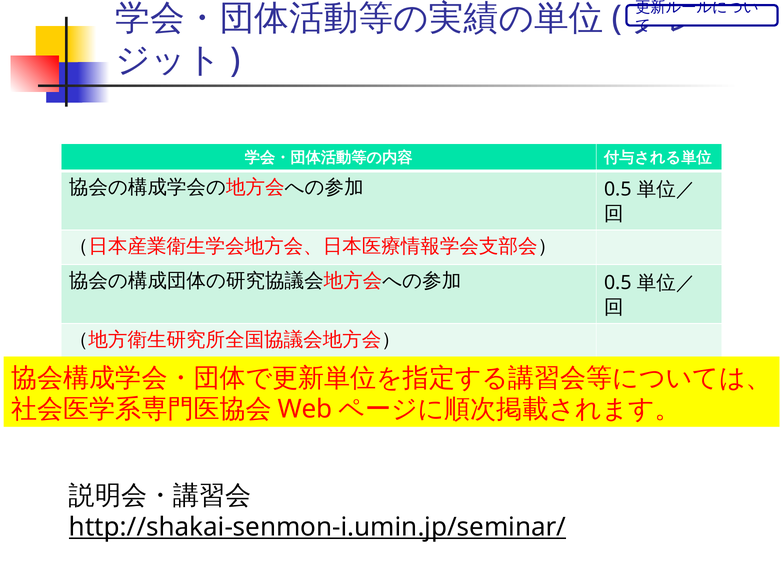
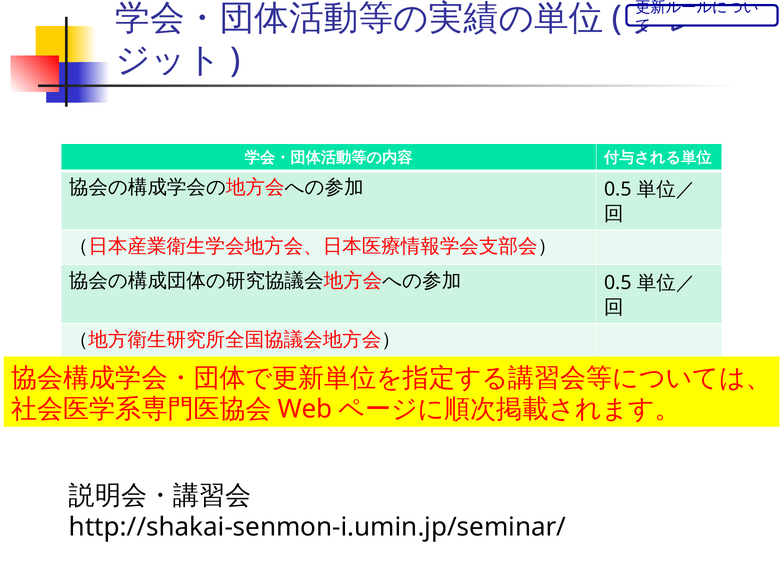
http://shakai-senmon-i.umin.jp/seminar/ underline: present -> none
